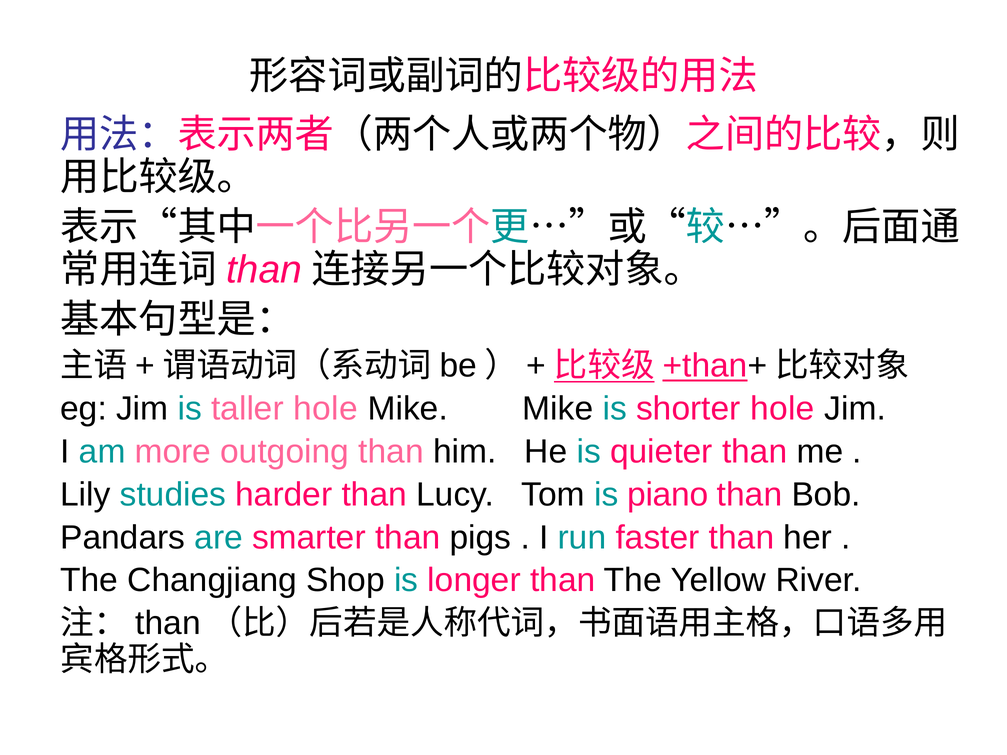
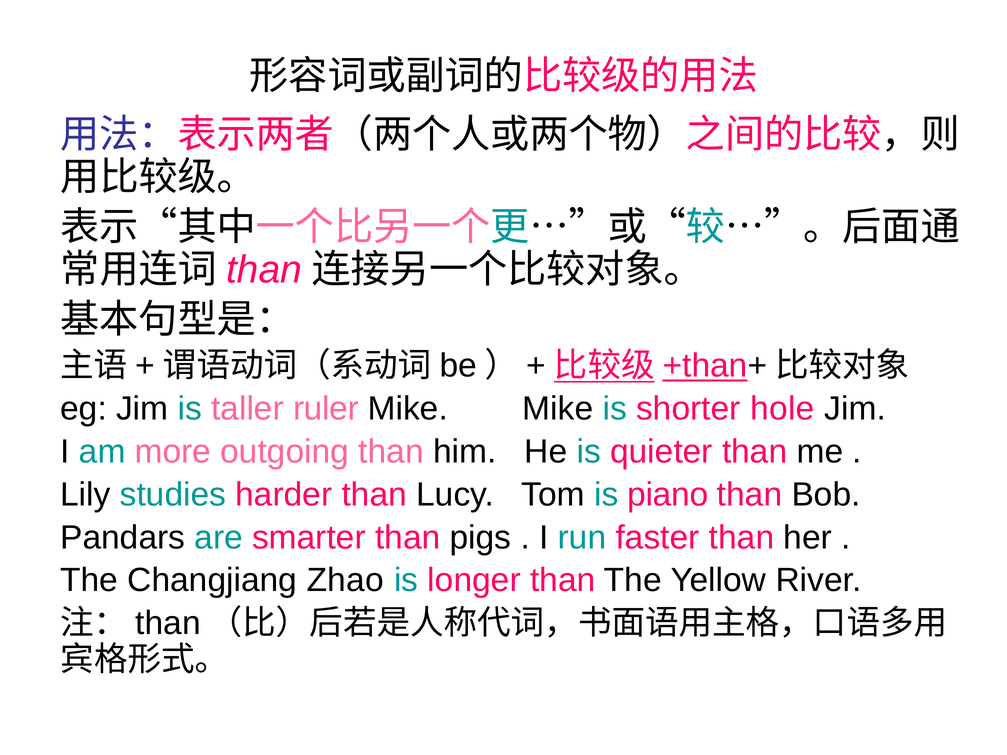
taller hole: hole -> ruler
Shop: Shop -> Zhao
